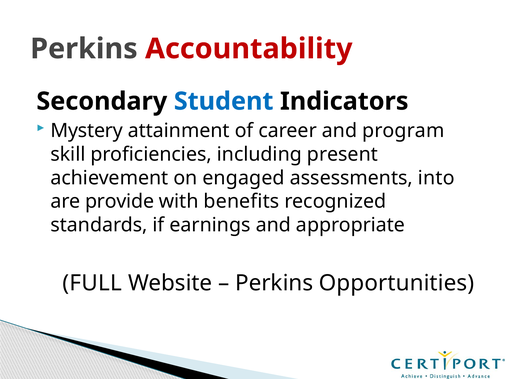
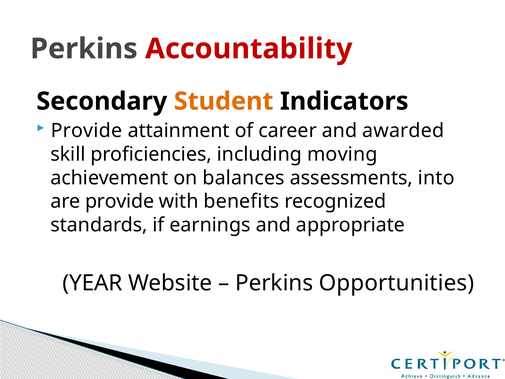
Student colour: blue -> orange
Mystery at (87, 131): Mystery -> Provide
program: program -> awarded
present: present -> moving
engaged: engaged -> balances
FULL: FULL -> YEAR
